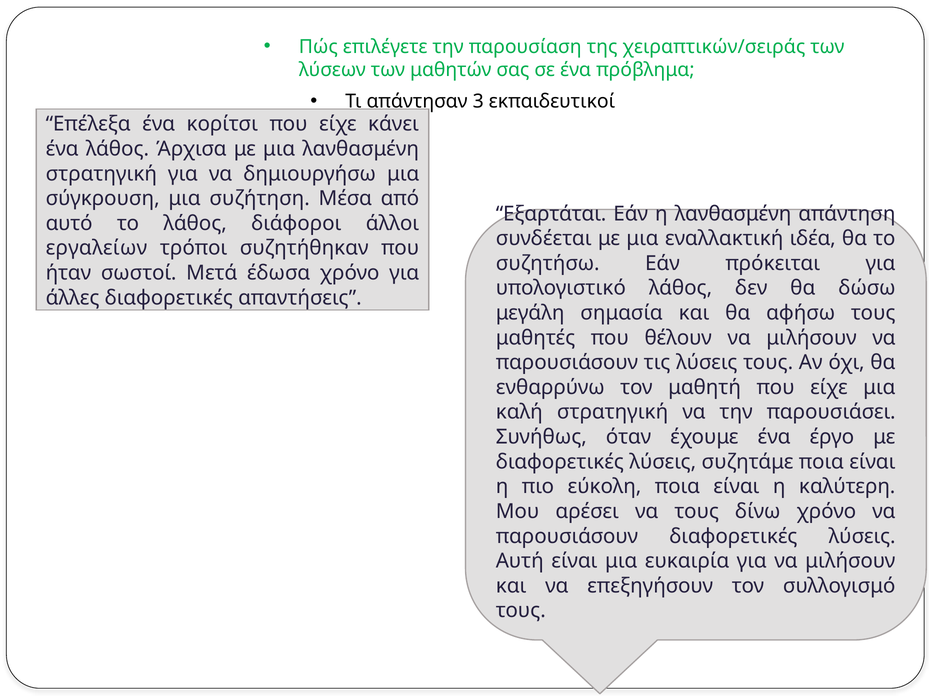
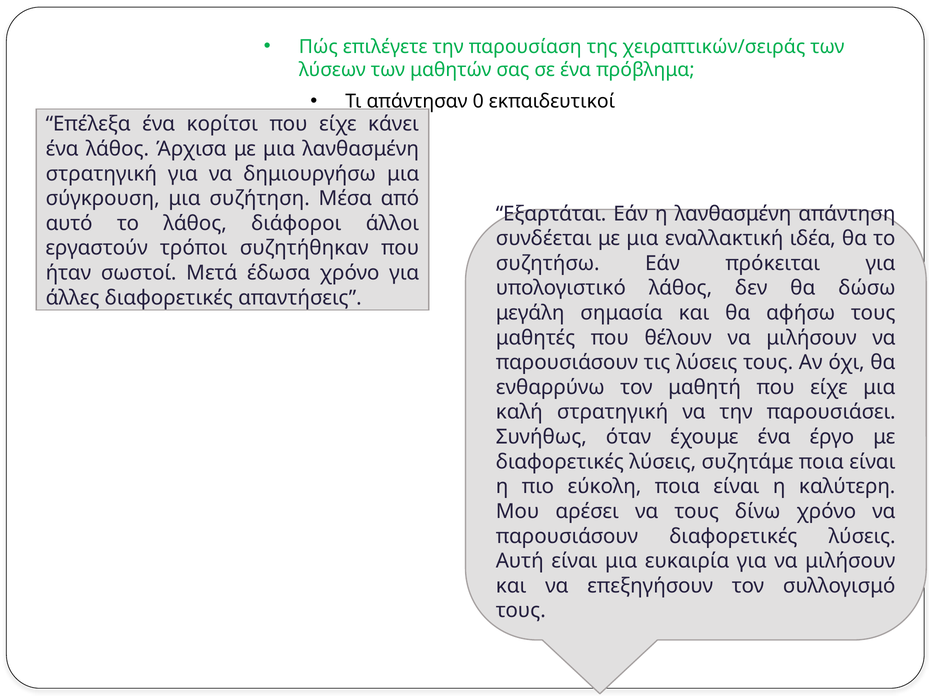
3: 3 -> 0
εργαλείων: εργαλείων -> εργαστούν
